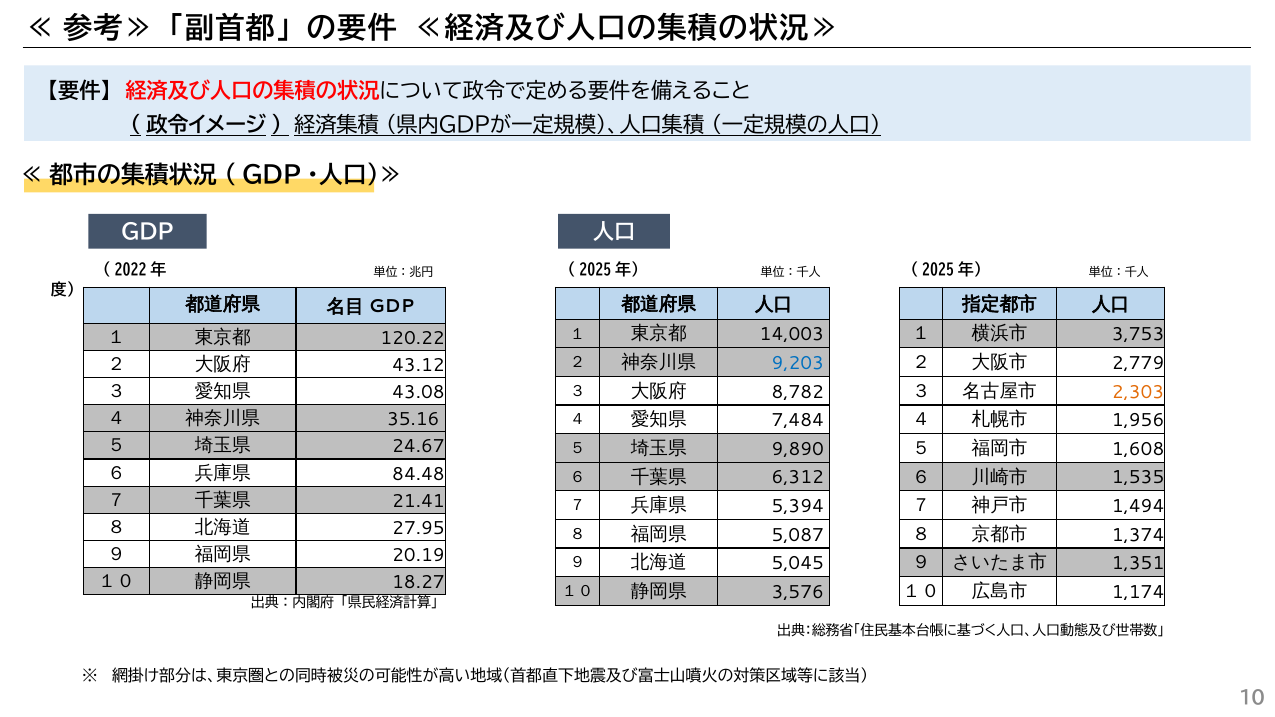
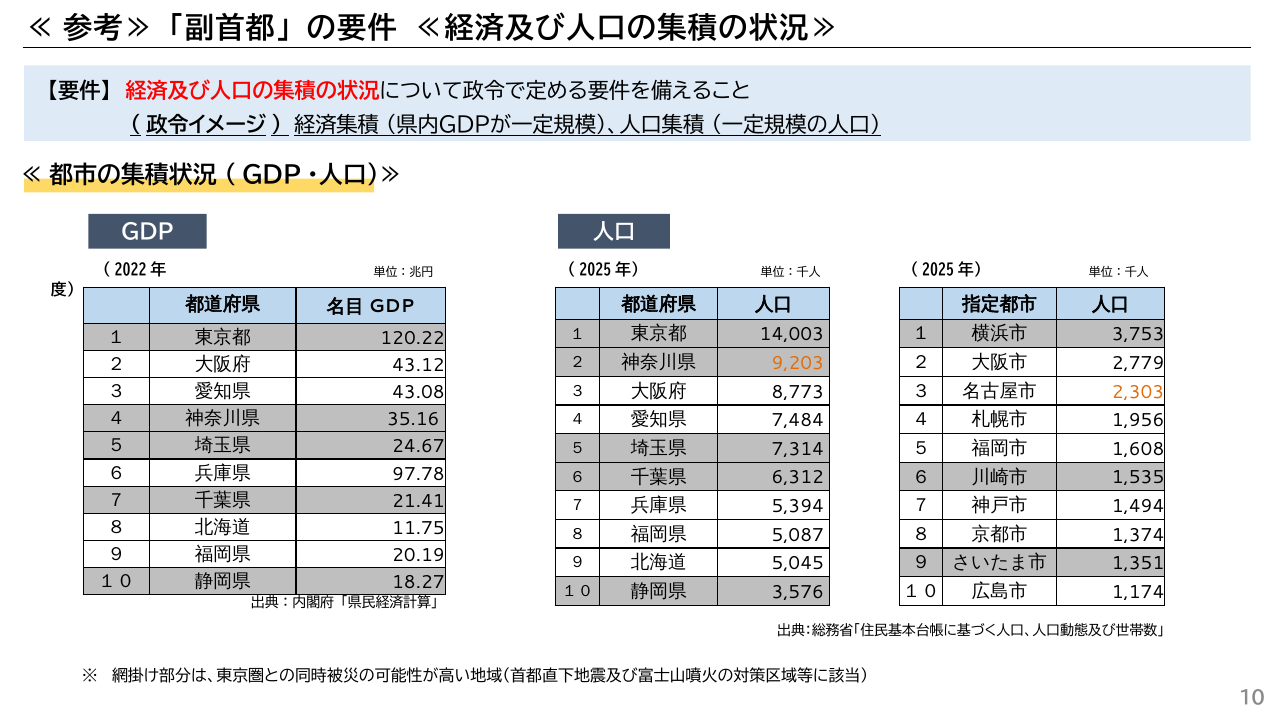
9,203 colour: blue -> orange
8,782: 8,782 -> 8,773
9,890: 9,890 -> 7,314
84.48: 84.48 -> 97.78
27.95: 27.95 -> 11.75
